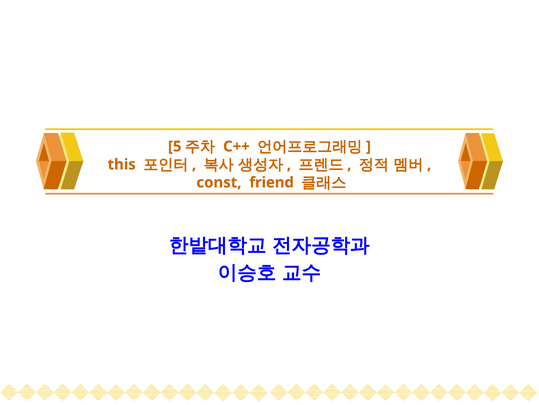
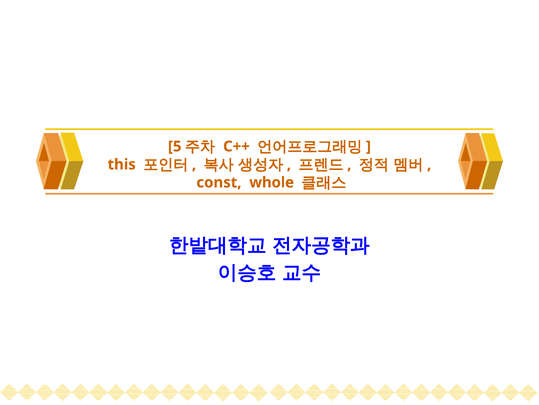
friend: friend -> whole
